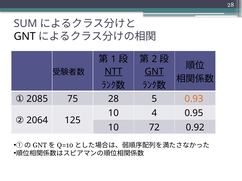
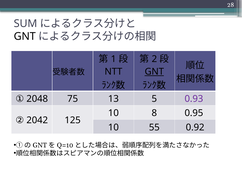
NTT underline: present -> none
2085: 2085 -> 2048
75 28: 28 -> 13
0.93 colour: orange -> purple
4: 4 -> 8
2064: 2064 -> 2042
72: 72 -> 55
